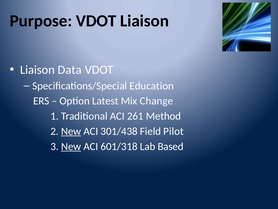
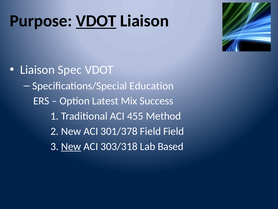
VDOT at (96, 21) underline: none -> present
Data: Data -> Spec
Change: Change -> Success
261: 261 -> 455
New at (71, 131) underline: present -> none
301/438: 301/438 -> 301/378
Field Pilot: Pilot -> Field
601/318: 601/318 -> 303/318
